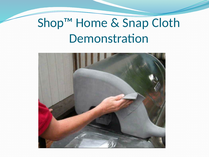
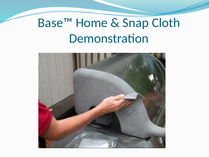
Shop™: Shop™ -> Base™
